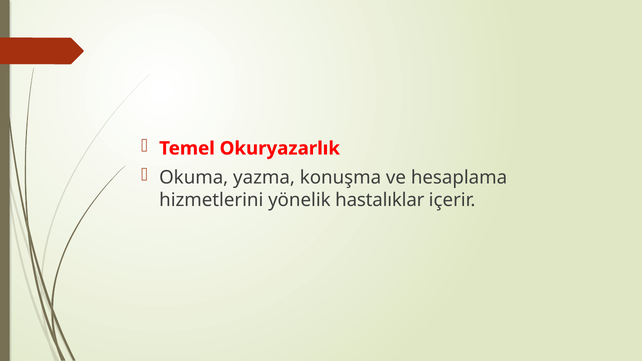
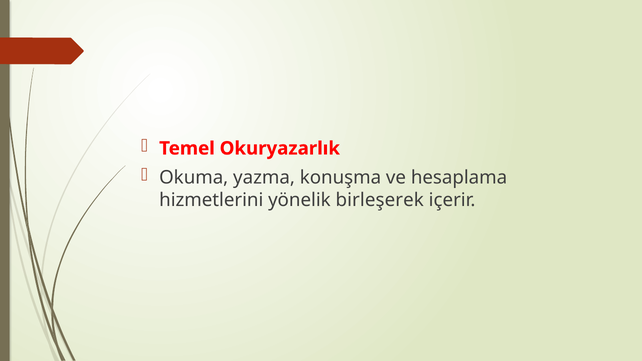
hastalıklar: hastalıklar -> birleşerek
